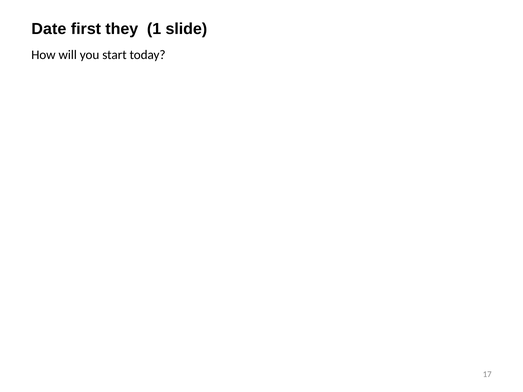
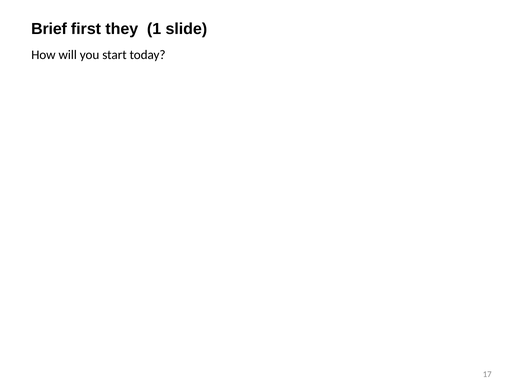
Date: Date -> Brief
